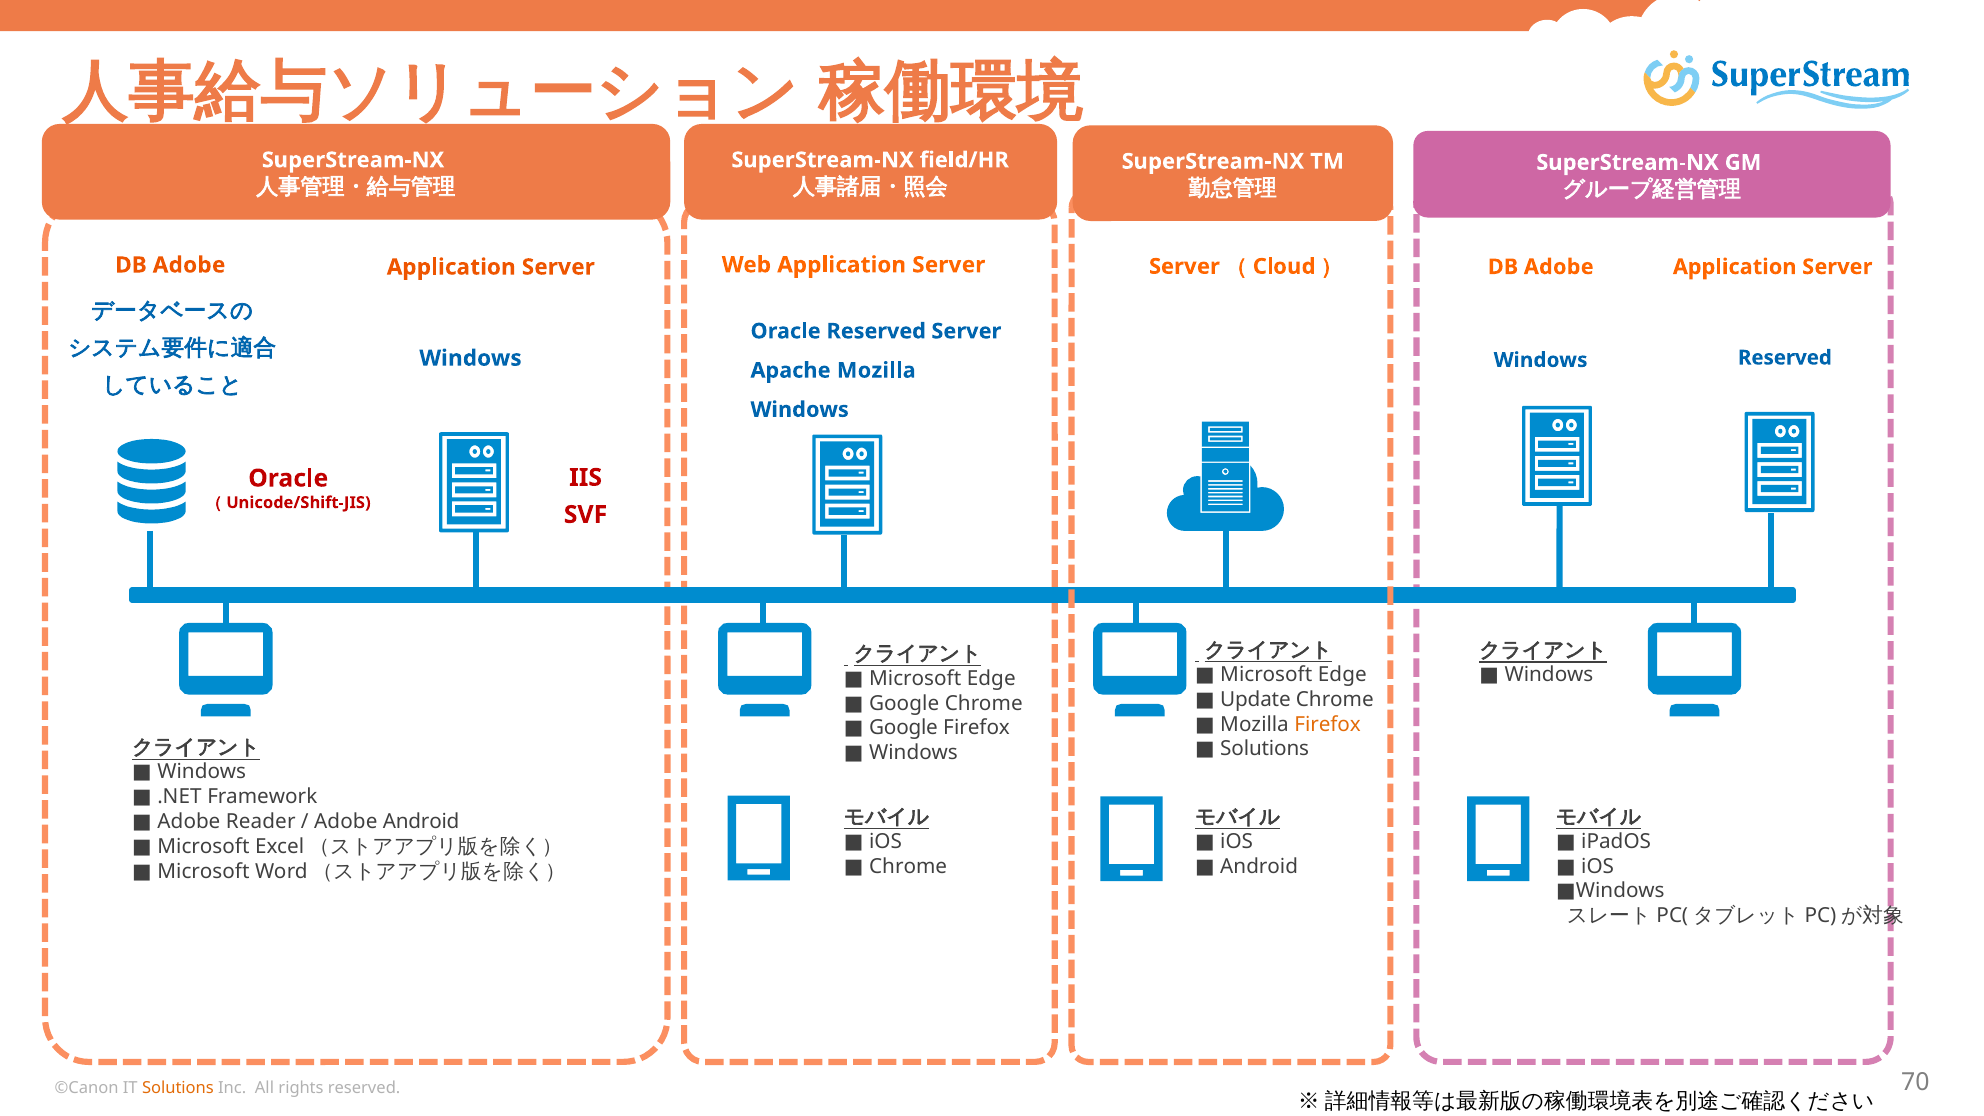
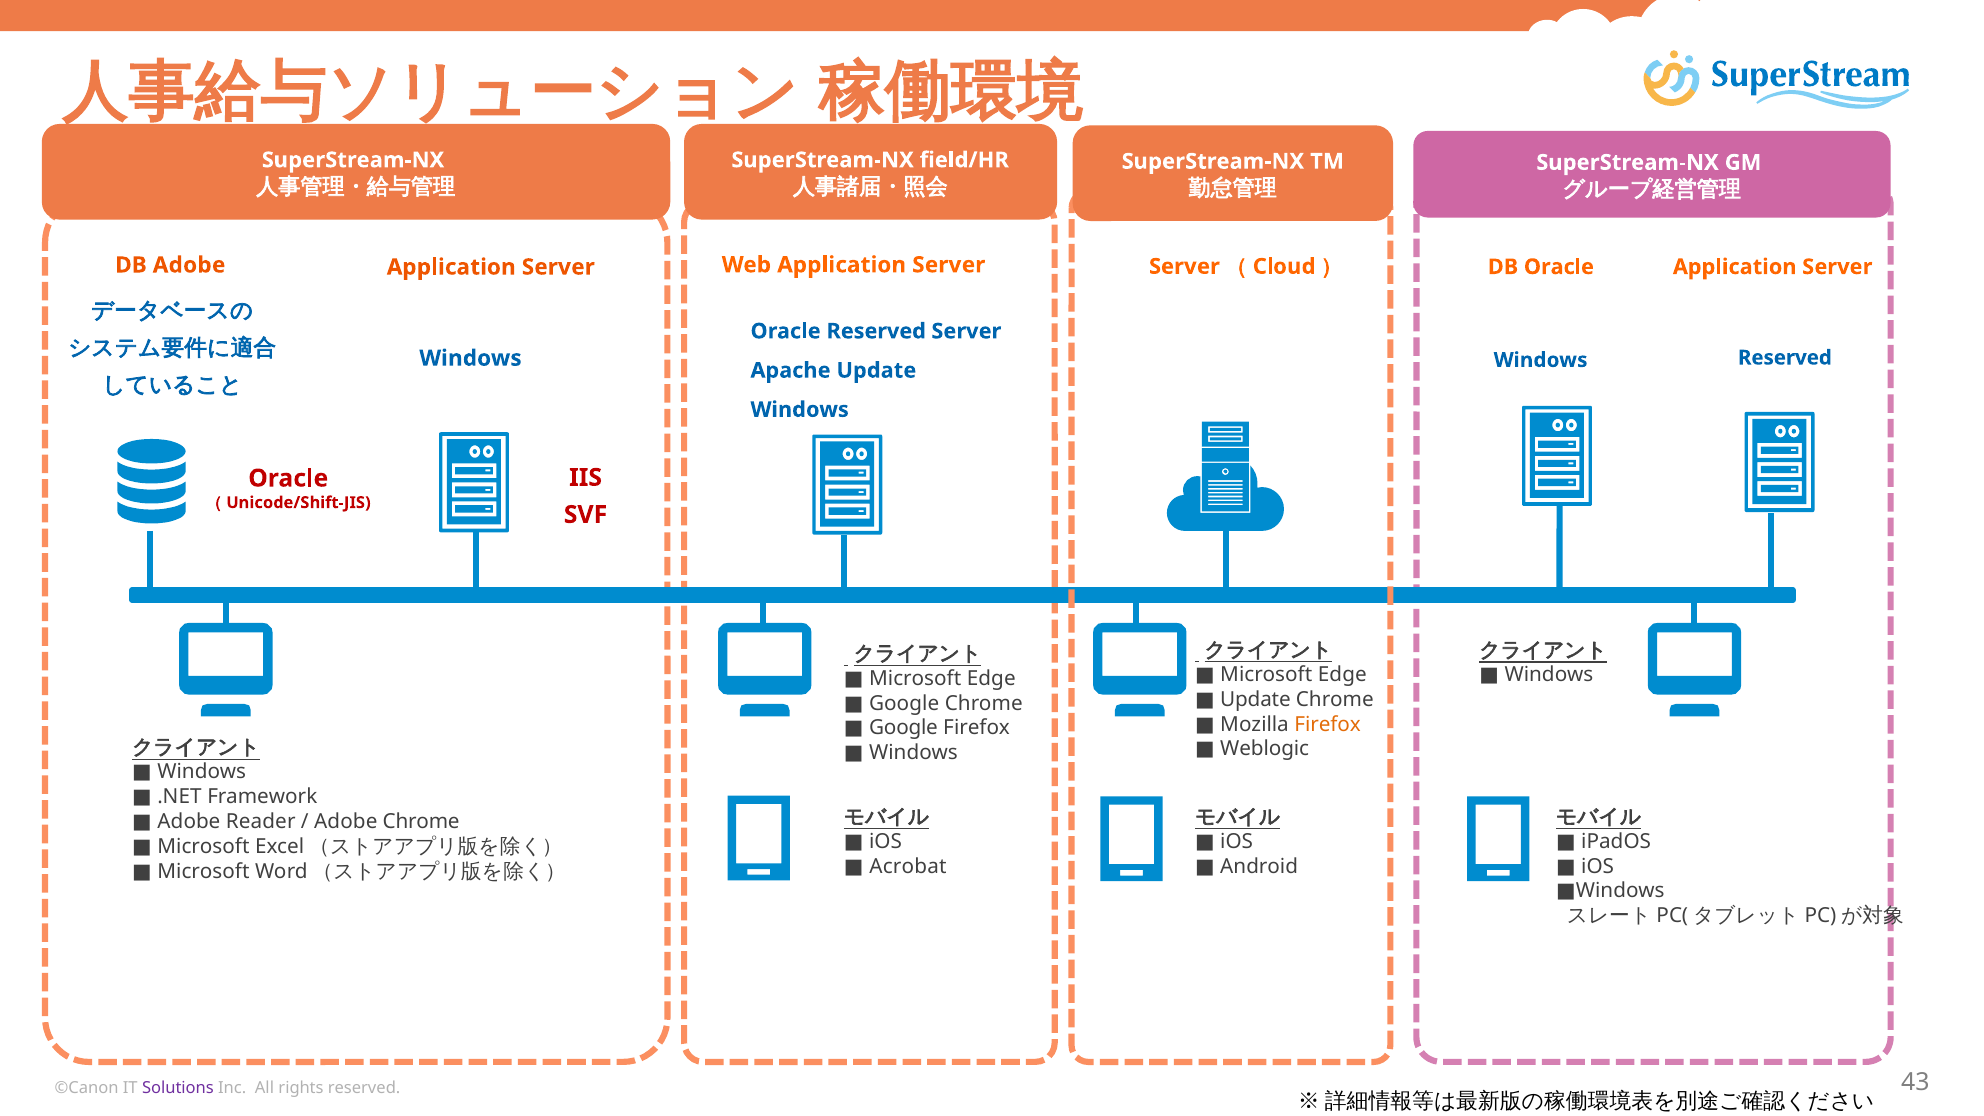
Adobe at (1559, 267): Adobe -> Oracle
Apache Mozilla: Mozilla -> Update
Solutions at (1265, 749): Solutions -> Weblogic
Adobe Android: Android -> Chrome
Chrome at (908, 866): Chrome -> Acrobat
Solutions at (178, 1088) colour: orange -> purple
70: 70 -> 43
